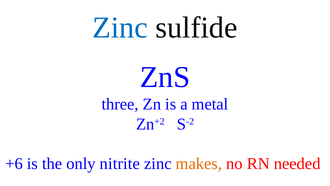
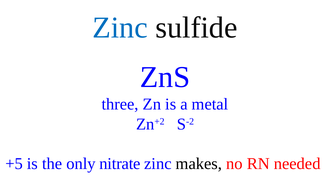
+6: +6 -> +5
nitrite: nitrite -> nitrate
makes colour: orange -> black
